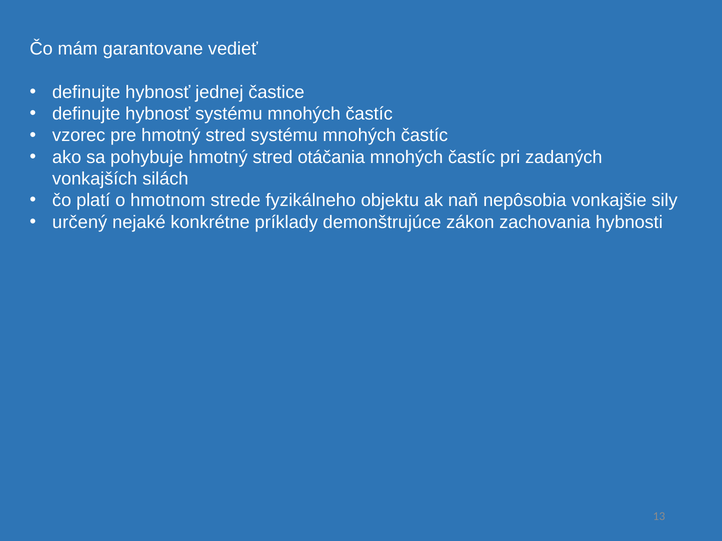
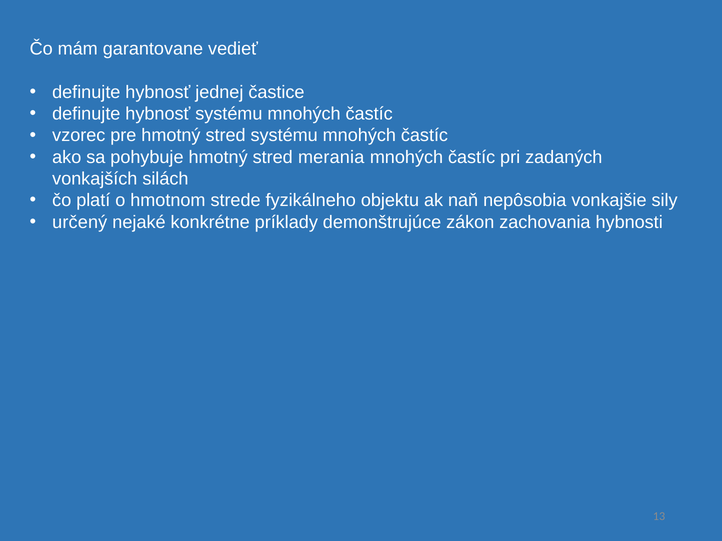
otáčania: otáčania -> merania
